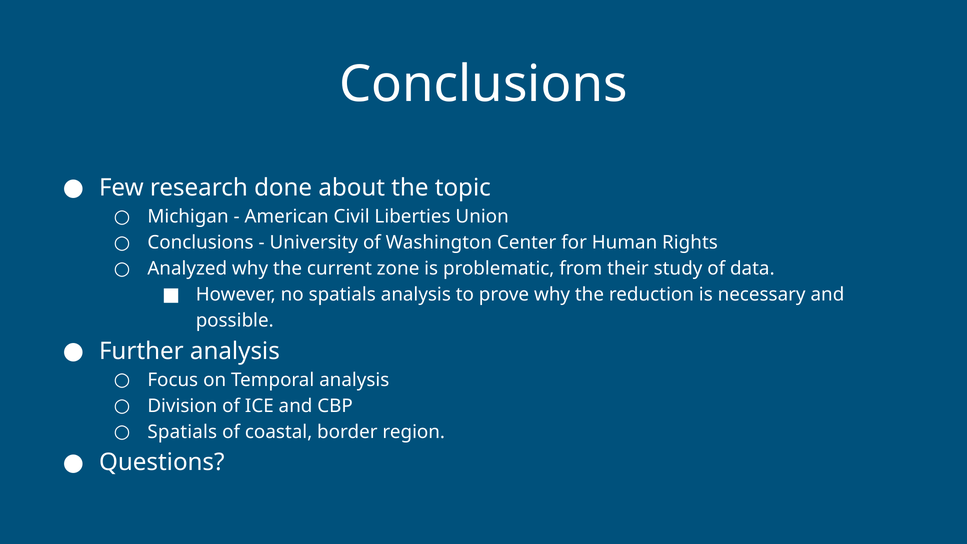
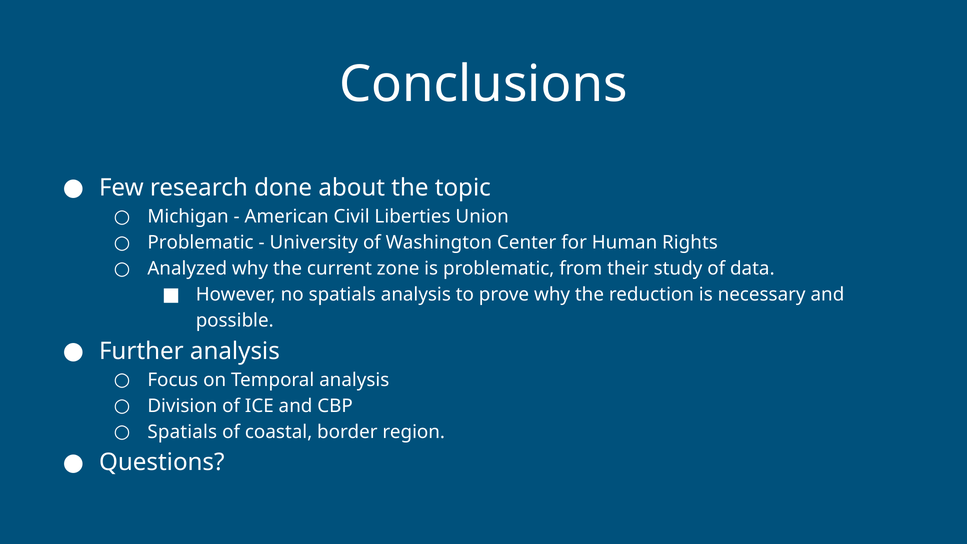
Conclusions at (201, 243): Conclusions -> Problematic
